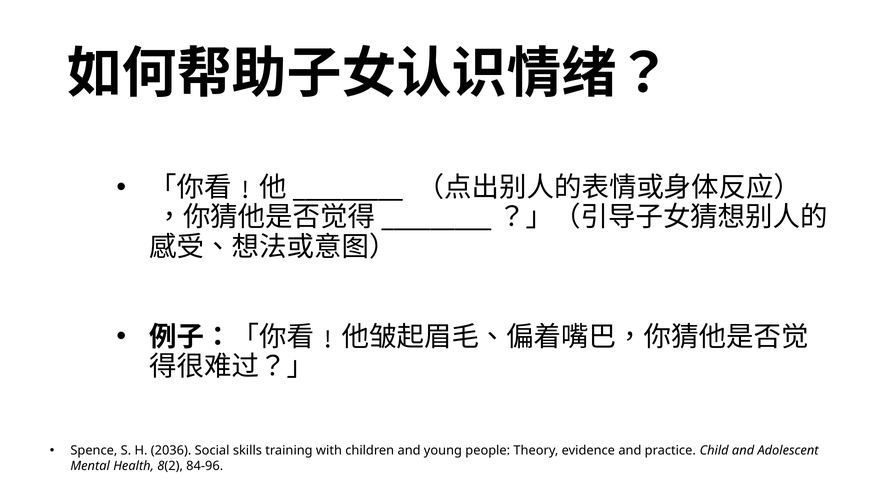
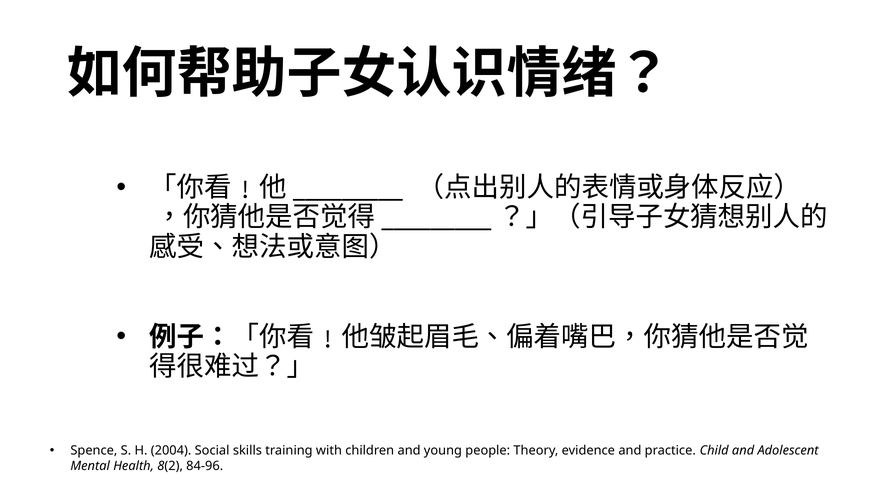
2036: 2036 -> 2004
